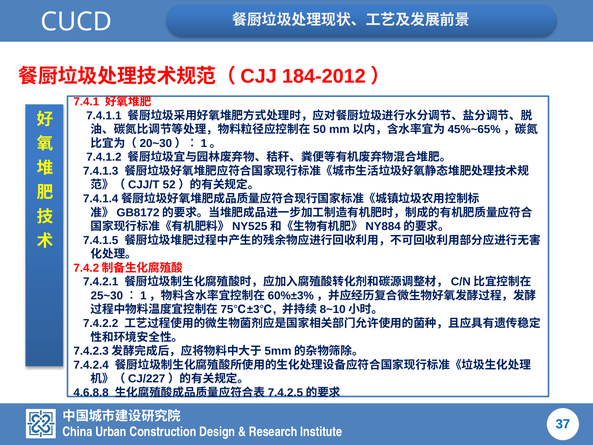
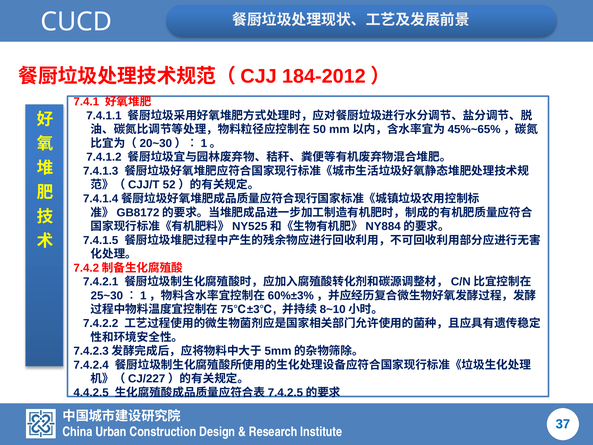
4.6.8.8: 4.6.8.8 -> 4.4.2.5
